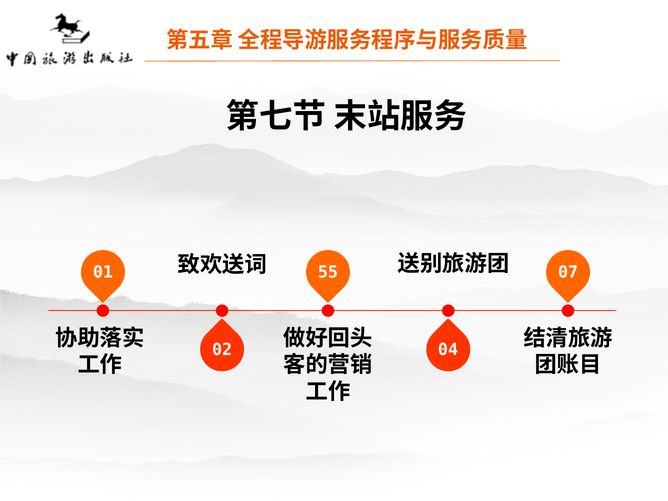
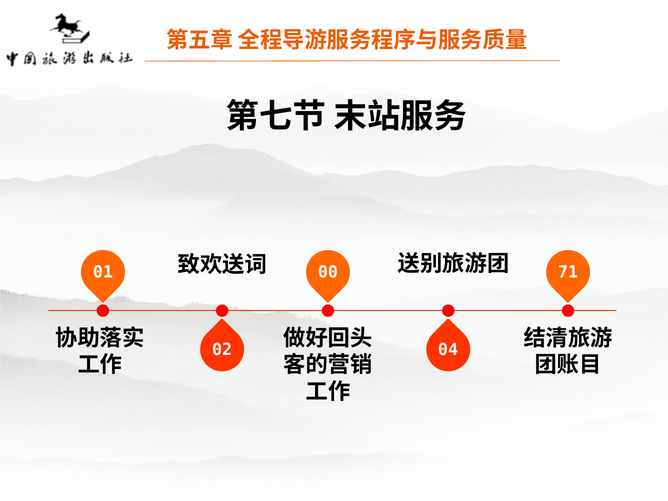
07: 07 -> 71
55: 55 -> 00
